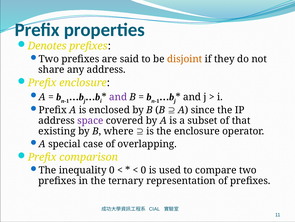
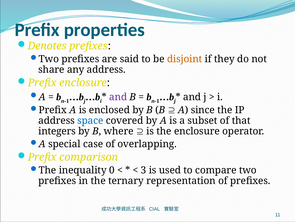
space colour: purple -> blue
existing: existing -> integers
0 at (144, 170): 0 -> 3
